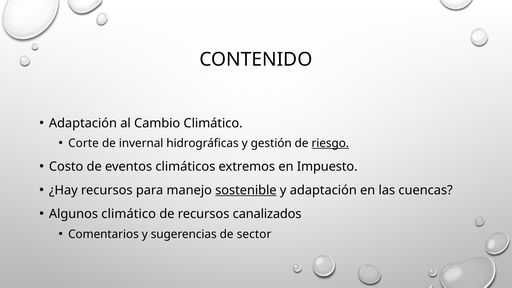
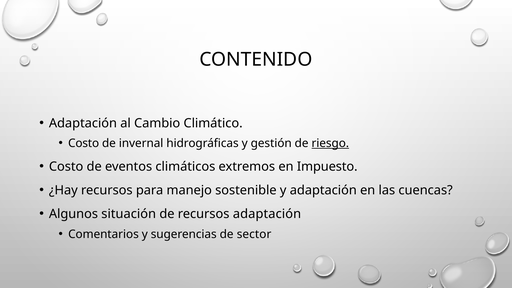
Corte at (84, 143): Corte -> Costo
sostenible underline: present -> none
Algunos climático: climático -> situación
recursos canalizados: canalizados -> adaptación
